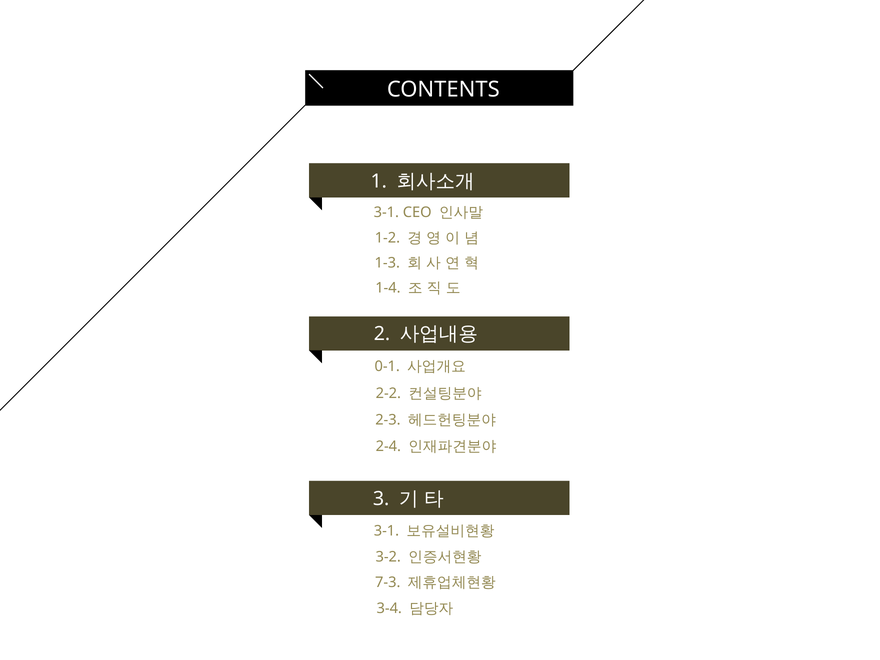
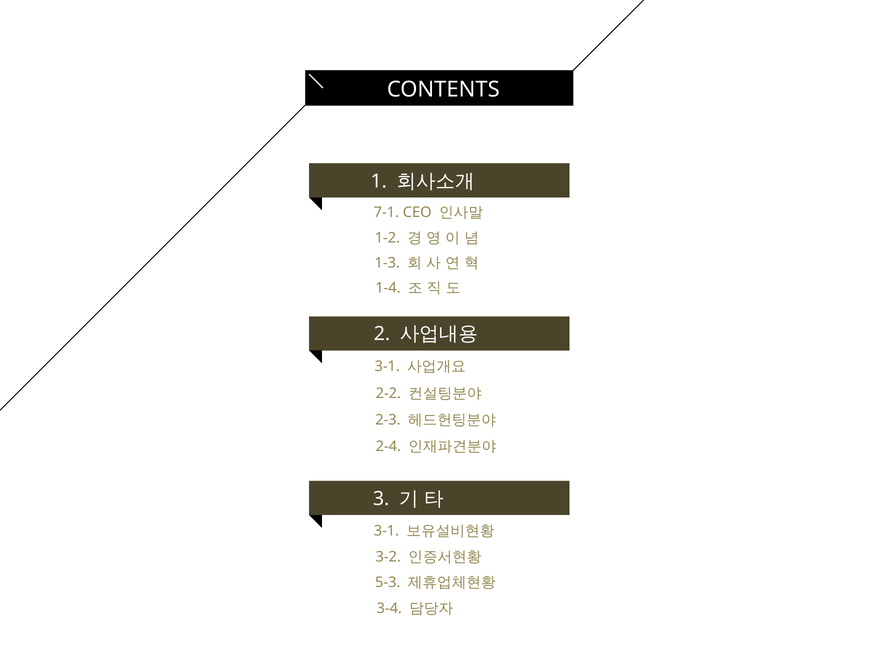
3-1 at (386, 213): 3-1 -> 7-1
0-1 at (387, 367): 0-1 -> 3-1
7-3: 7-3 -> 5-3
